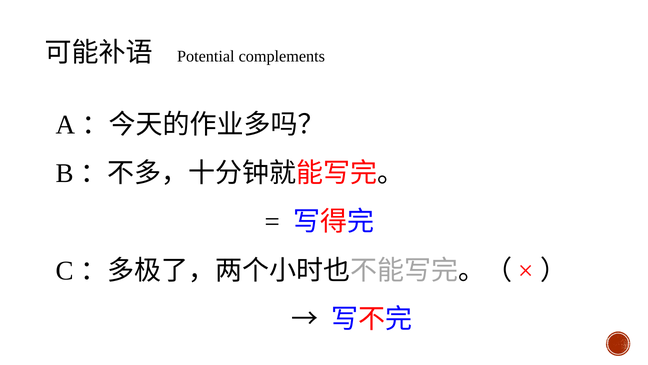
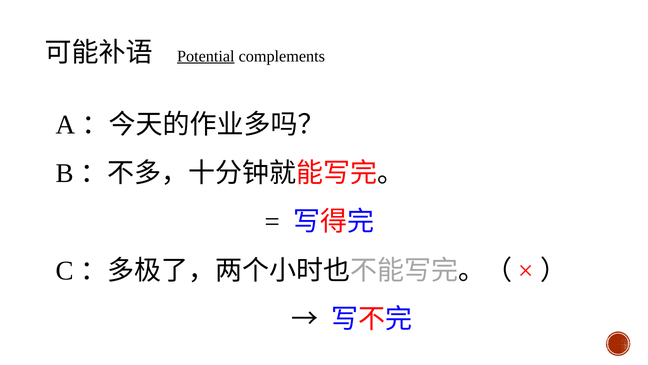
Potential underline: none -> present
